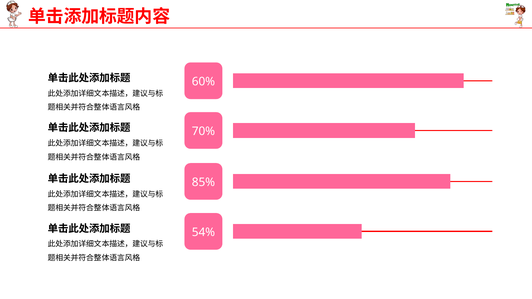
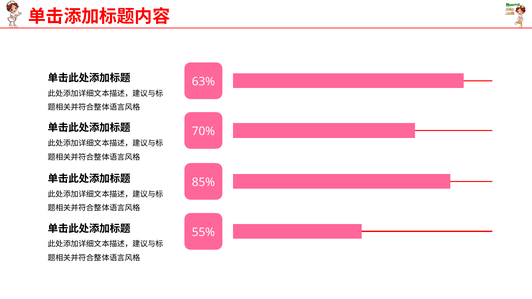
60%: 60% -> 63%
54%: 54% -> 55%
